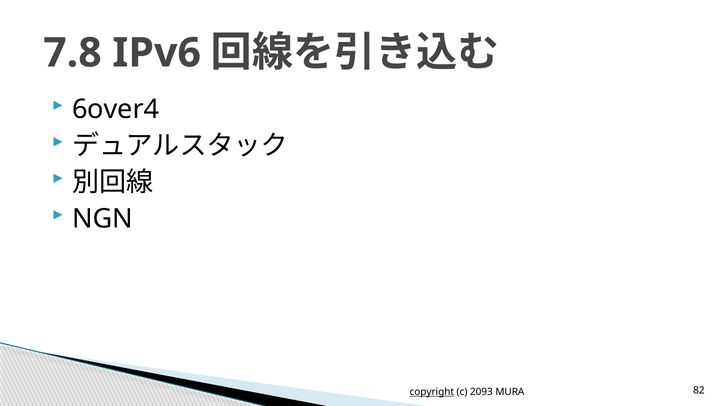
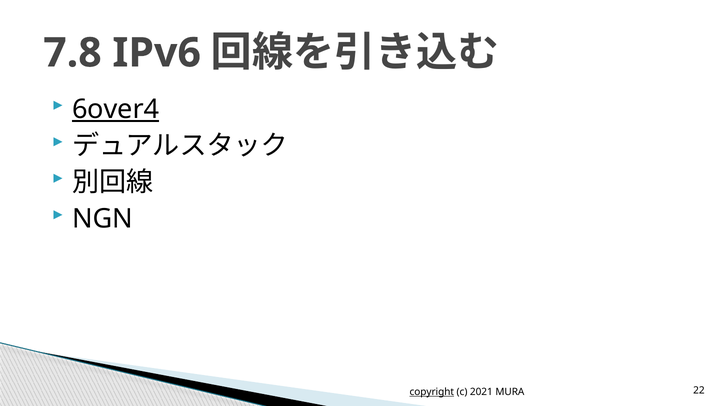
6over4 underline: none -> present
2093: 2093 -> 2021
82: 82 -> 22
